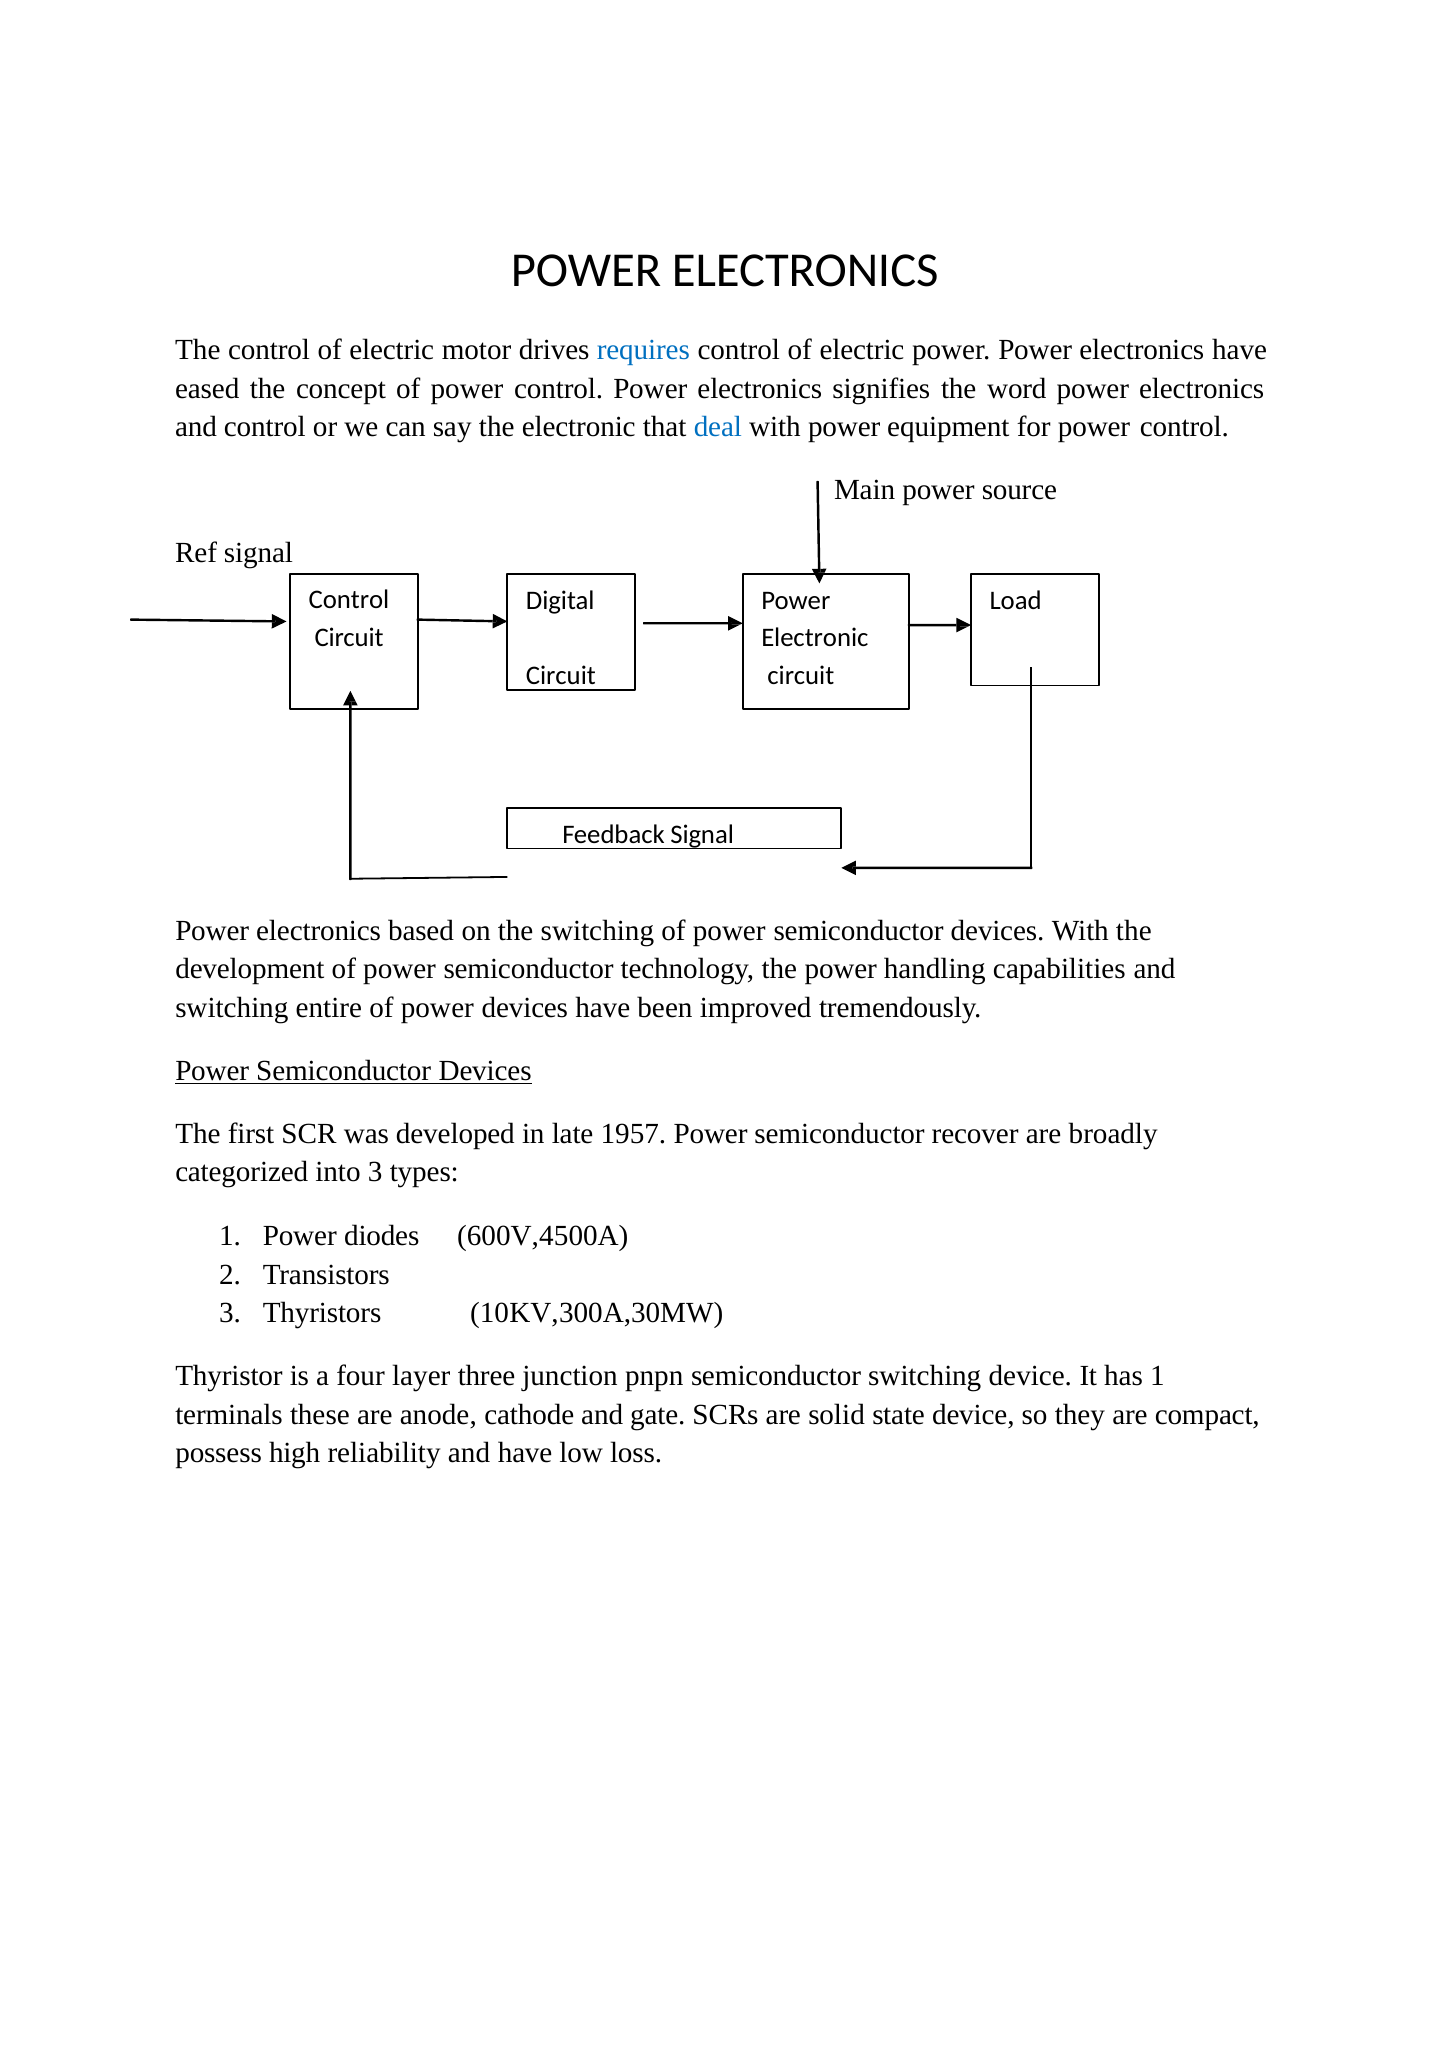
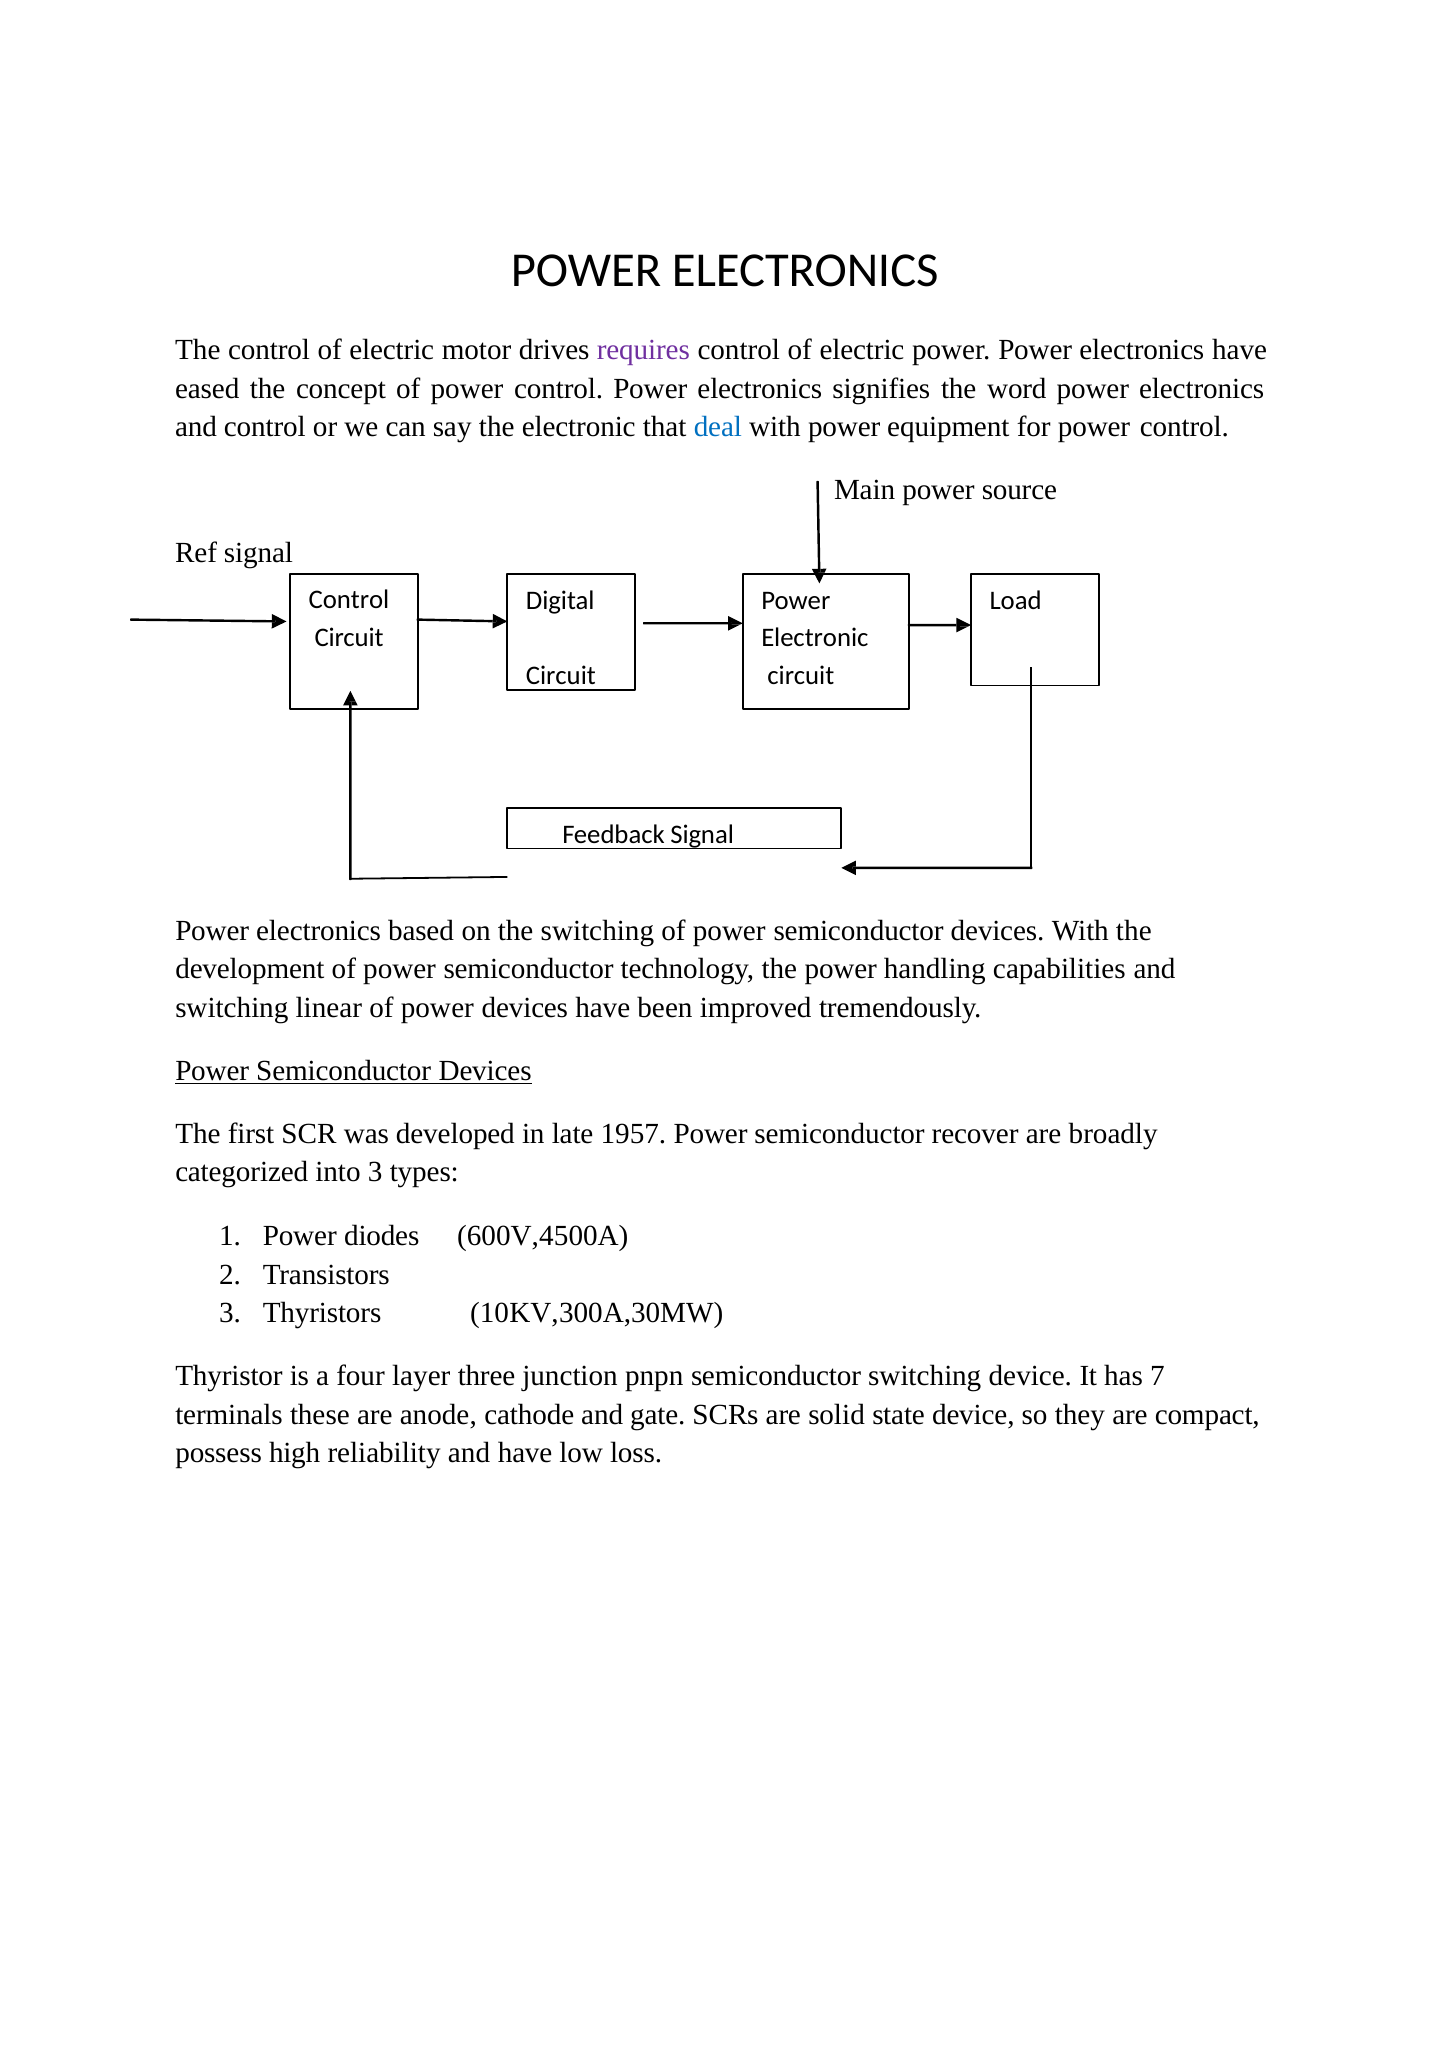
requires colour: blue -> purple
entire: entire -> linear
has 1: 1 -> 7
